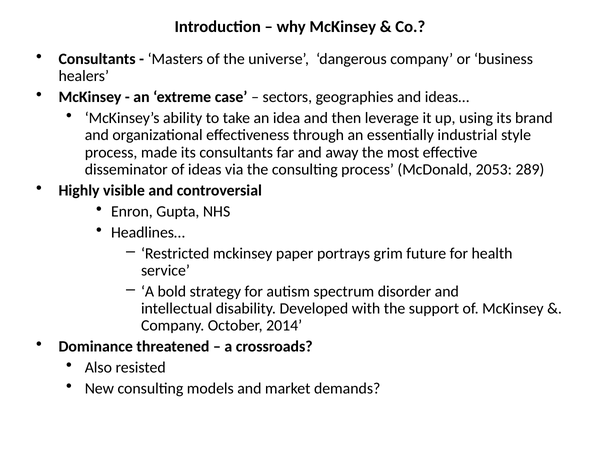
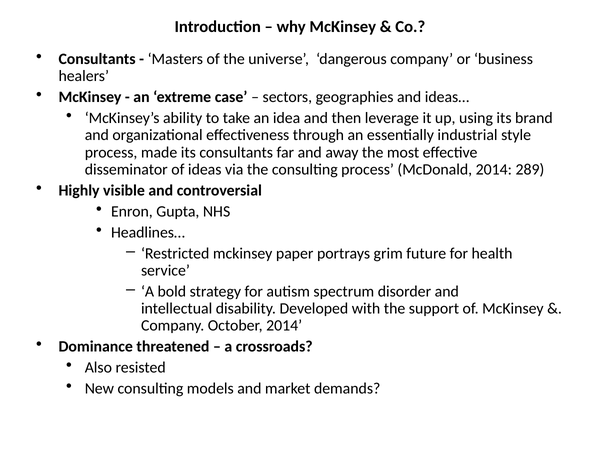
McDonald 2053: 2053 -> 2014
